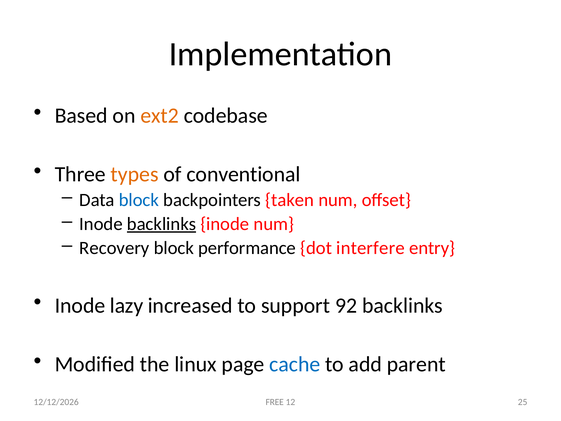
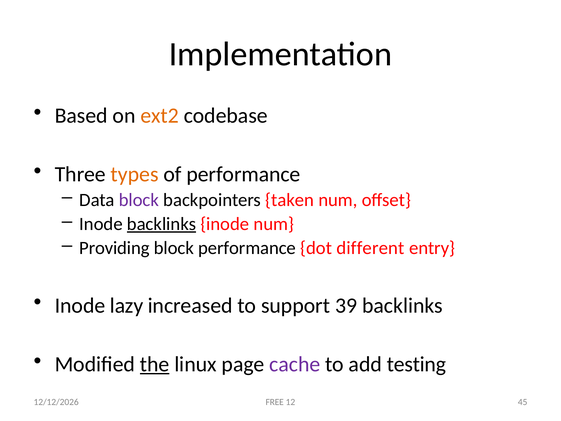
of conventional: conventional -> performance
block at (139, 200) colour: blue -> purple
Recovery: Recovery -> Providing
interfere: interfere -> different
92: 92 -> 39
the underline: none -> present
cache colour: blue -> purple
parent: parent -> testing
25: 25 -> 45
